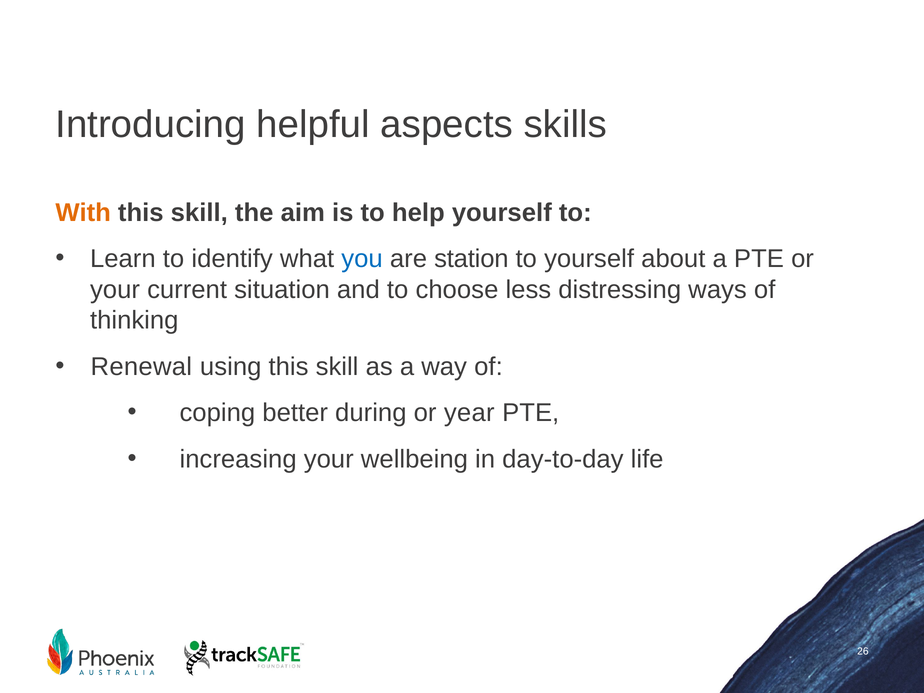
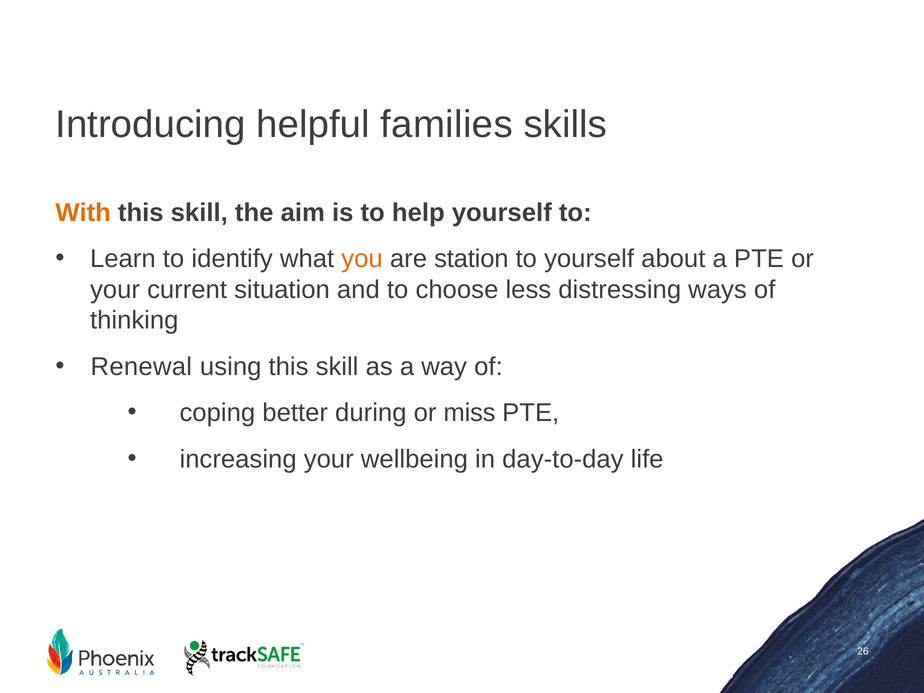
aspects: aspects -> families
you colour: blue -> orange
year: year -> miss
